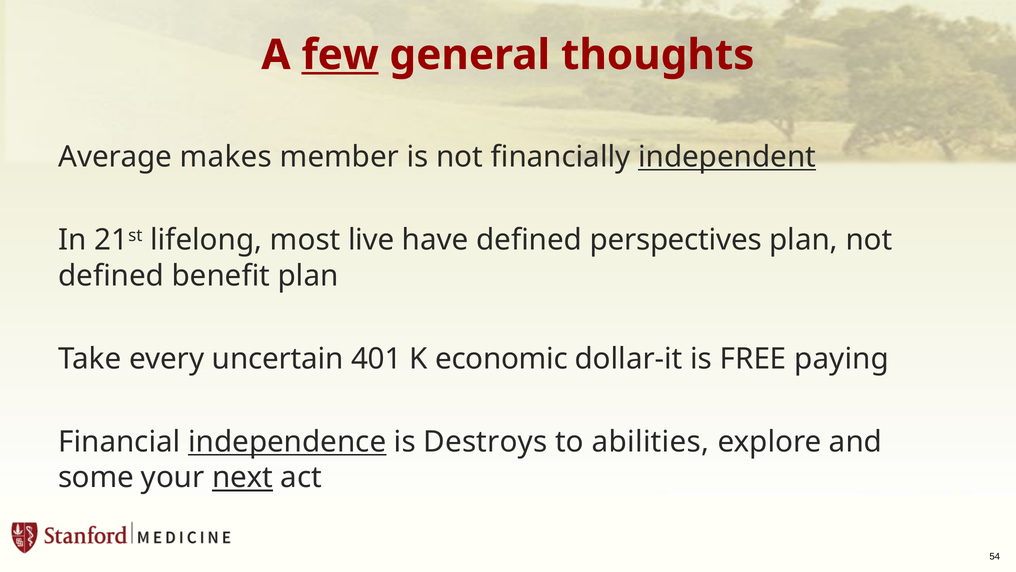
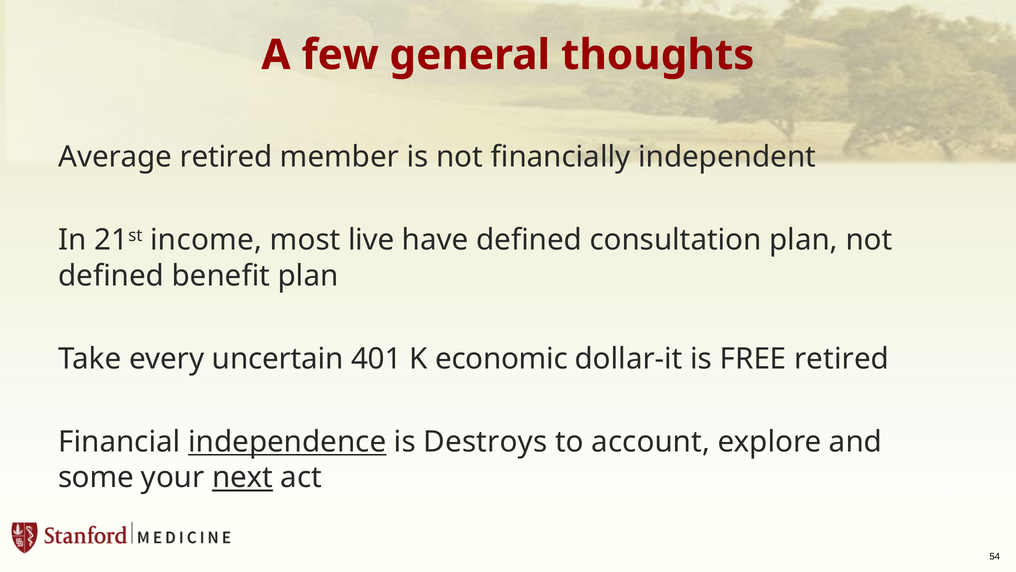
few underline: present -> none
Average makes: makes -> retired
independent underline: present -> none
lifelong: lifelong -> income
perspectives: perspectives -> consultation
FREE paying: paying -> retired
abilities: abilities -> account
